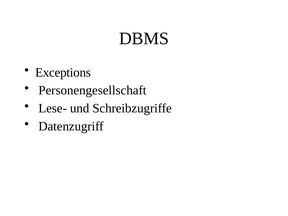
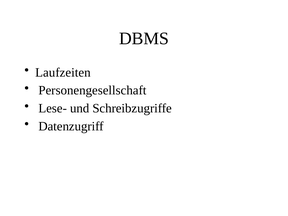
Exceptions: Exceptions -> Laufzeiten
